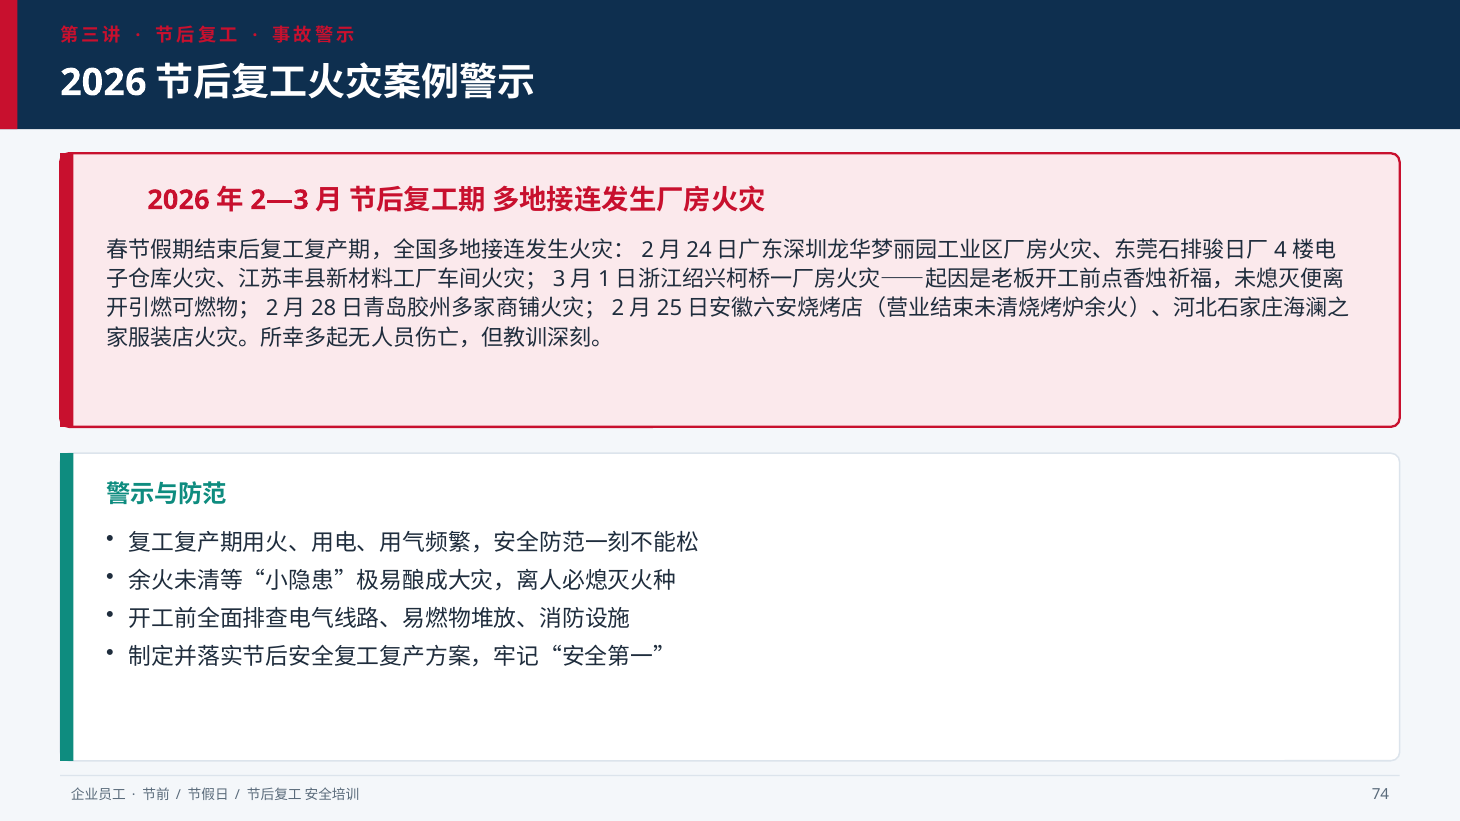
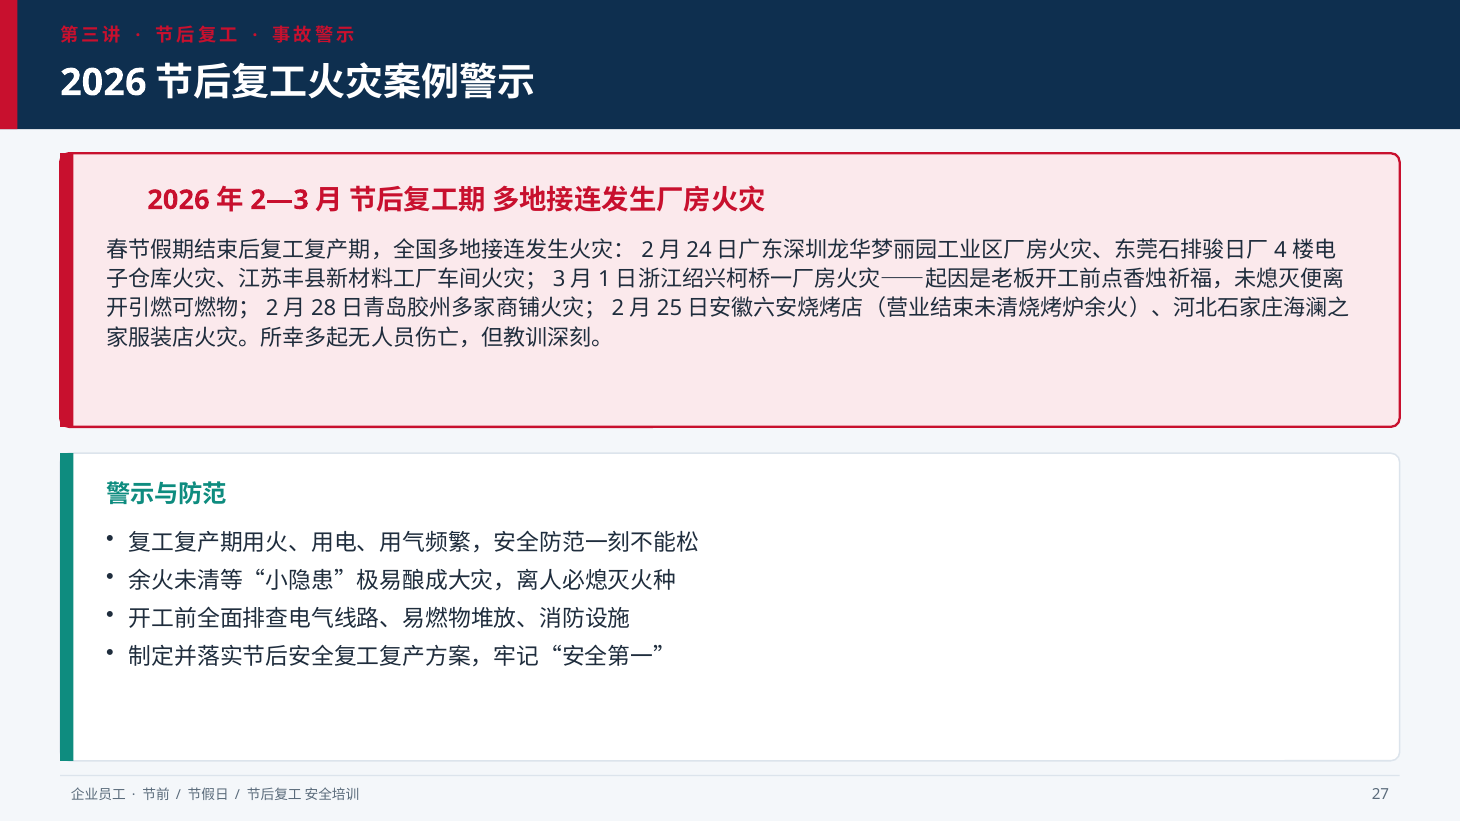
74: 74 -> 27
